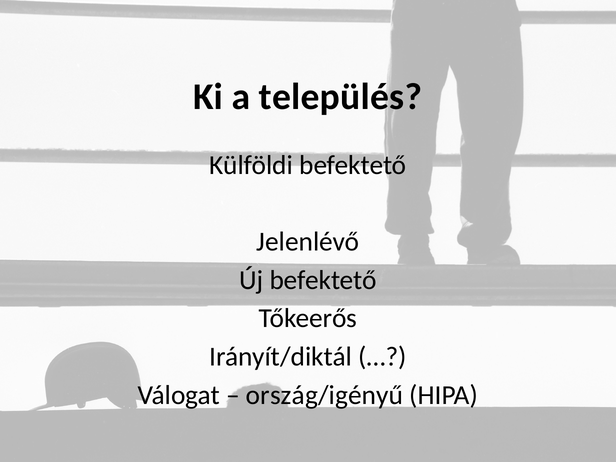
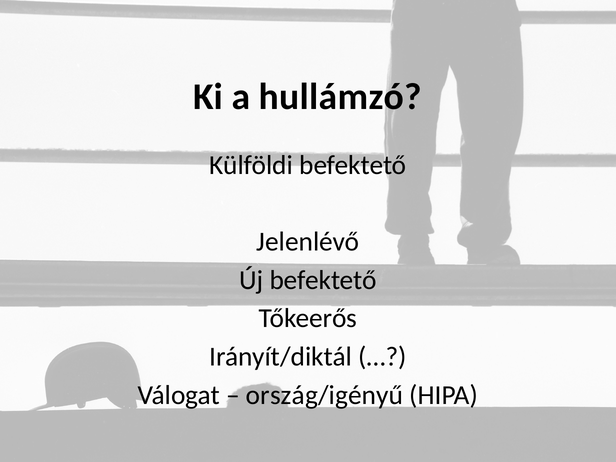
település: település -> hullámzó
